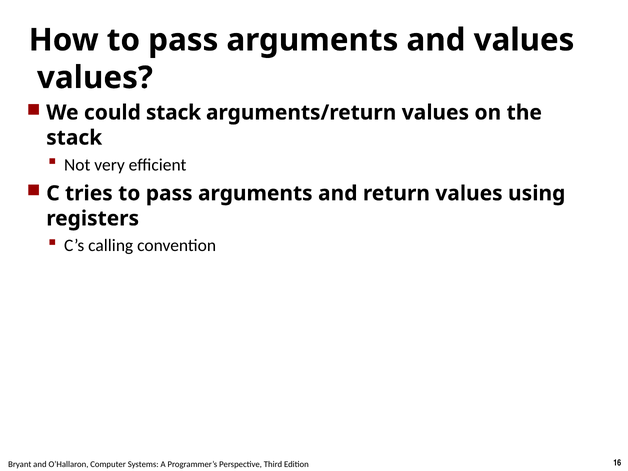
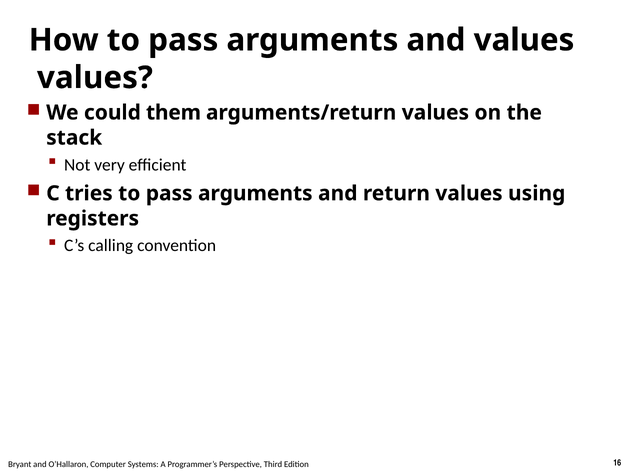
could stack: stack -> them
